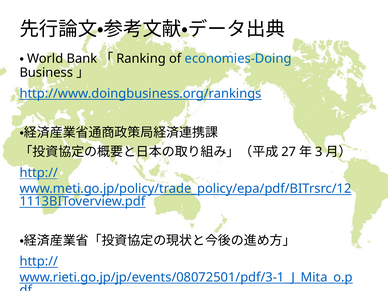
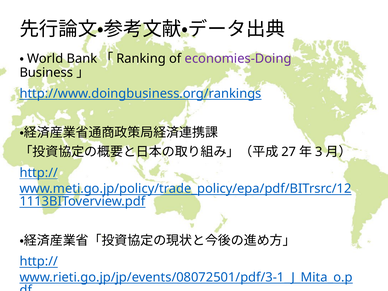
economies-Doing colour: blue -> purple
